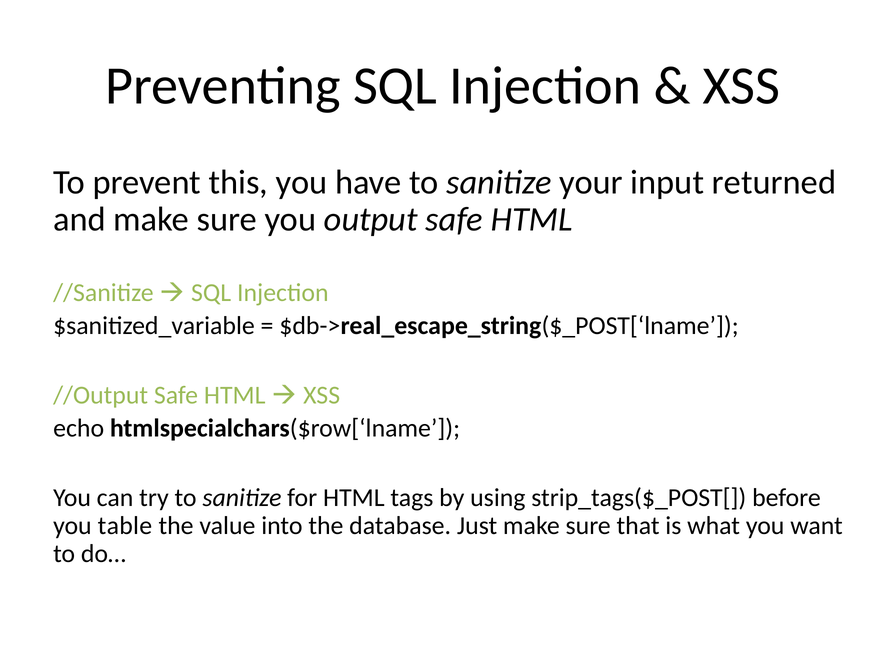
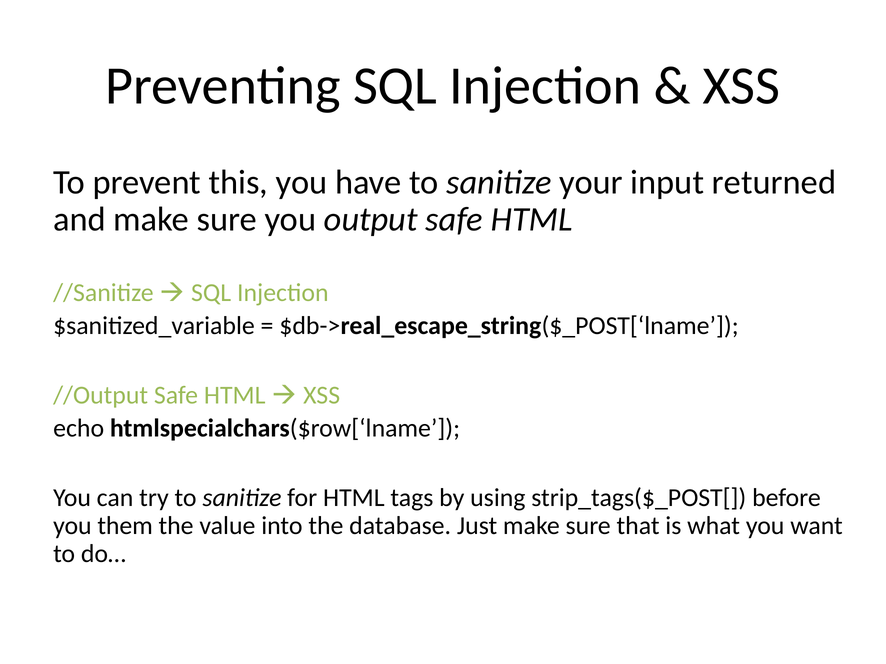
table: table -> them
